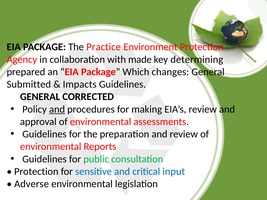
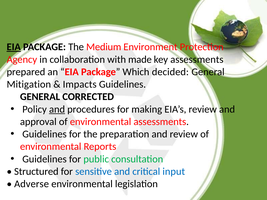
EIA at (14, 47) underline: none -> present
Practice: Practice -> Medium
key determining: determining -> assessments
changes: changes -> decided
Submitted: Submitted -> Mitigation
Protection at (36, 172): Protection -> Structured
